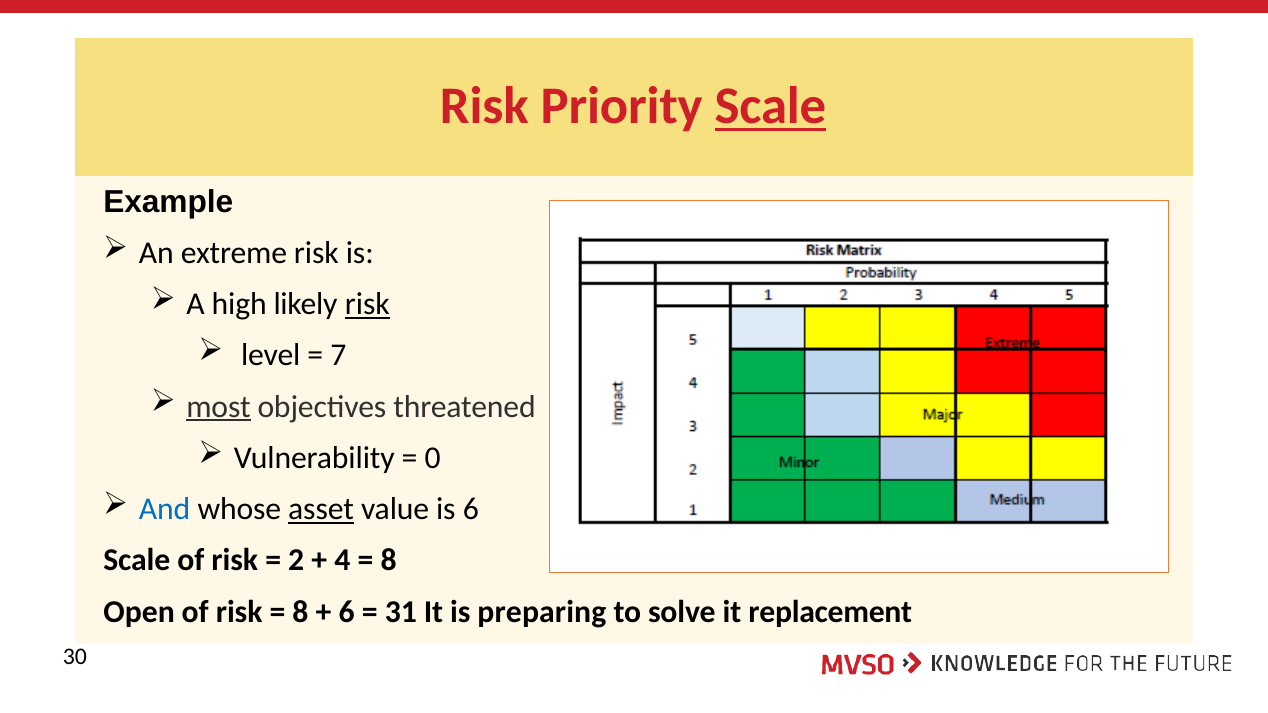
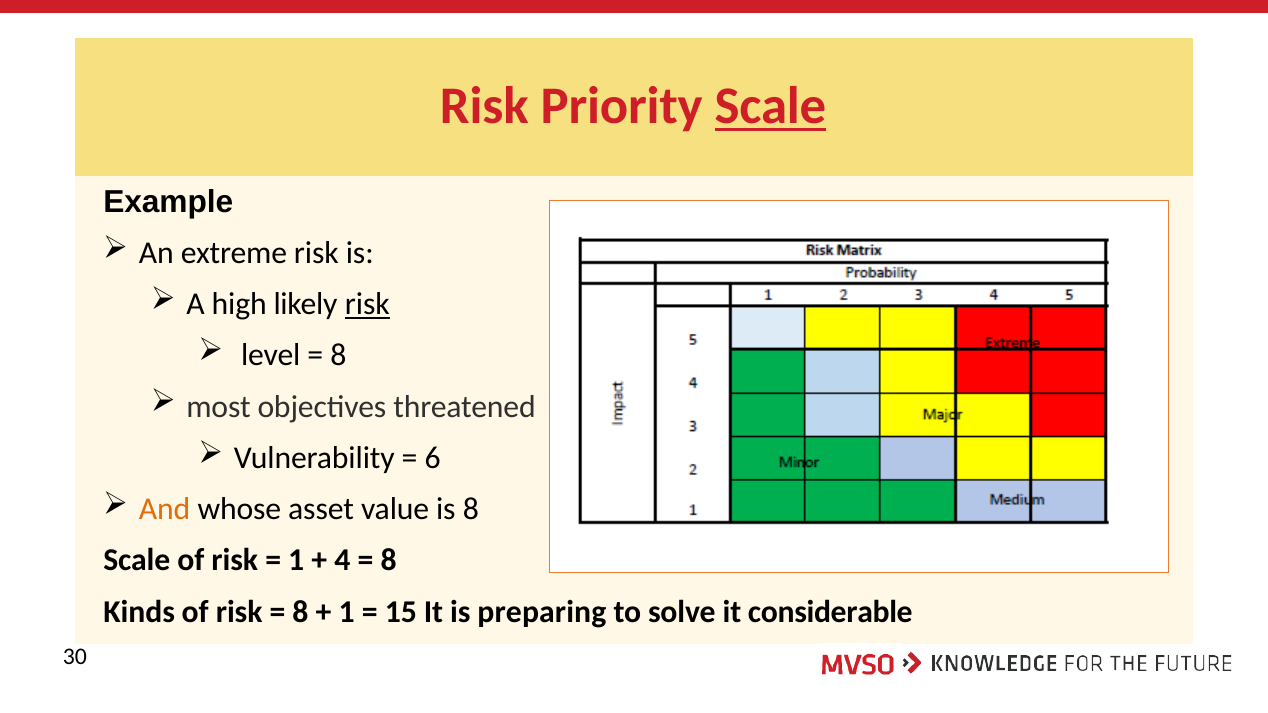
7 at (338, 356): 7 -> 8
most underline: present -> none
0: 0 -> 6
And colour: blue -> orange
asset underline: present -> none
is 6: 6 -> 8
2 at (296, 561): 2 -> 1
Open: Open -> Kinds
6 at (347, 612): 6 -> 1
31: 31 -> 15
replacement: replacement -> considerable
